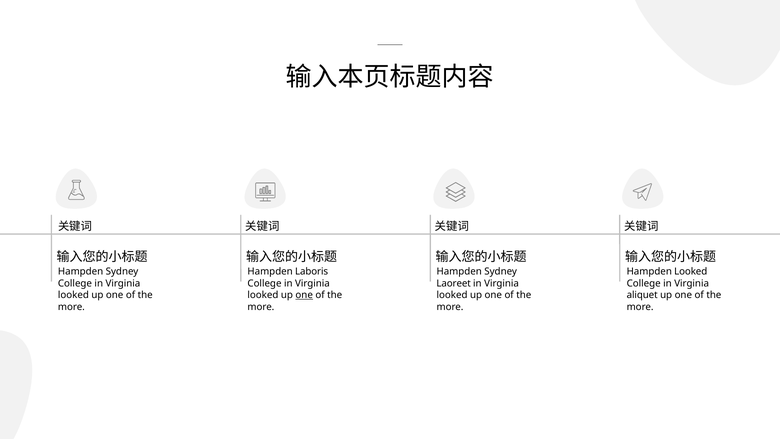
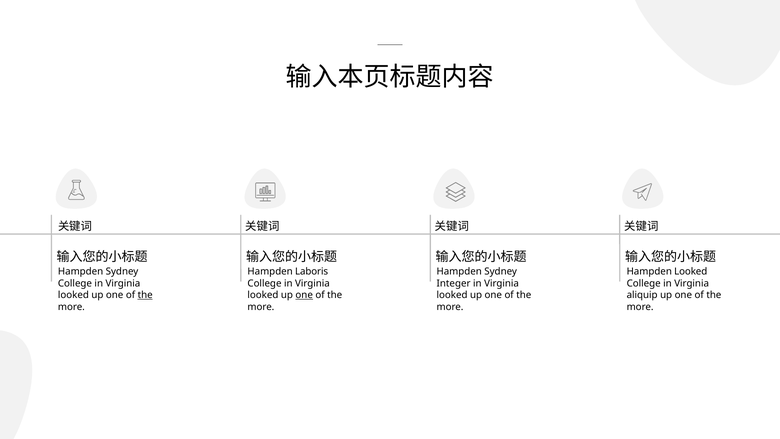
Laoreet: Laoreet -> Integer
the at (145, 295) underline: none -> present
aliquet: aliquet -> aliquip
